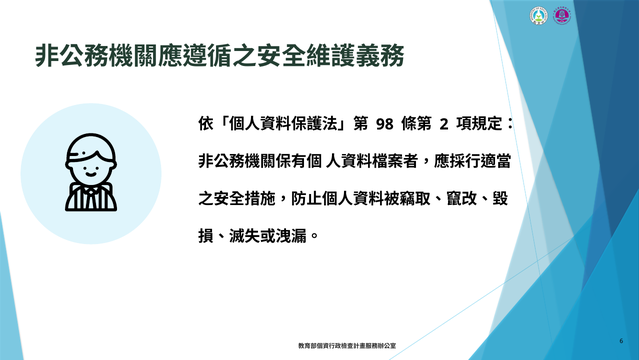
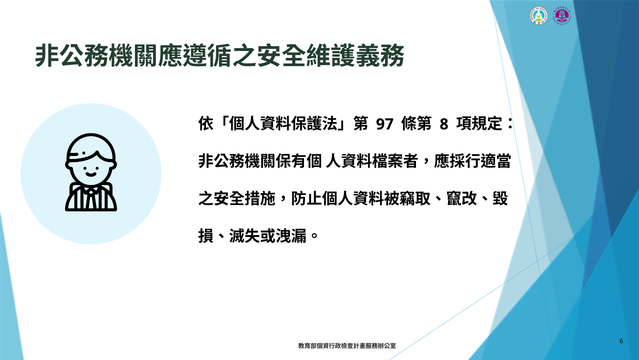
98: 98 -> 97
2: 2 -> 8
